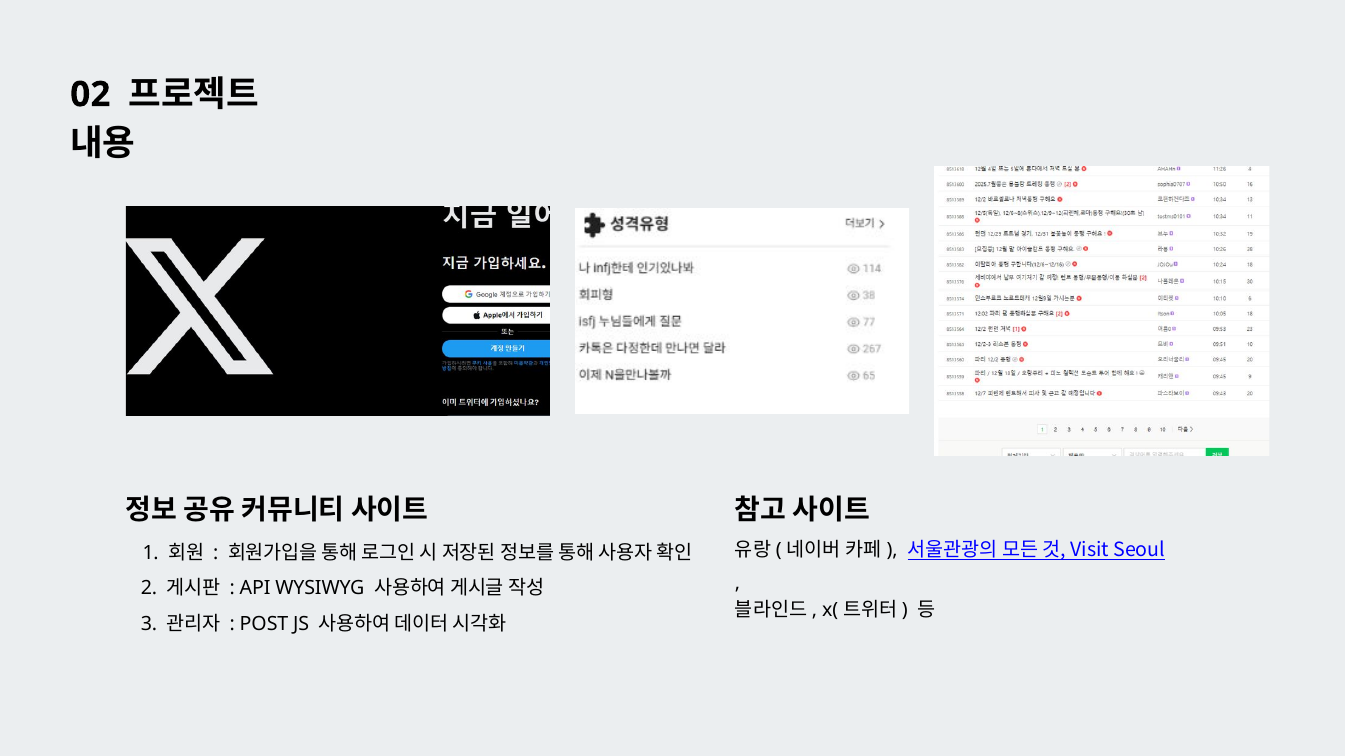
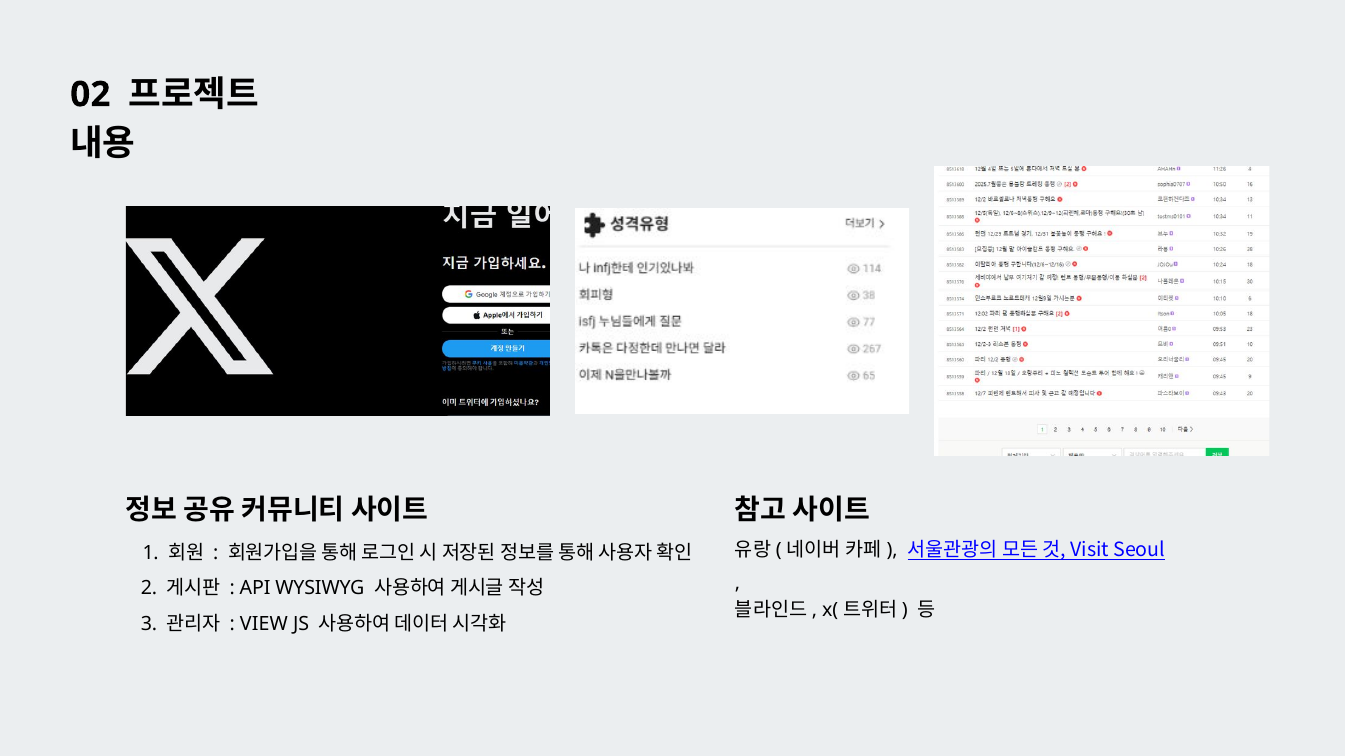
POST: POST -> VIEW
